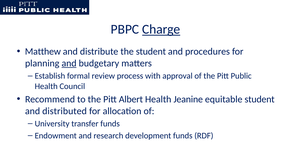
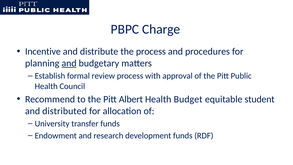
Charge underline: present -> none
Matthew: Matthew -> Incentive
the student: student -> process
Jeanine: Jeanine -> Budget
